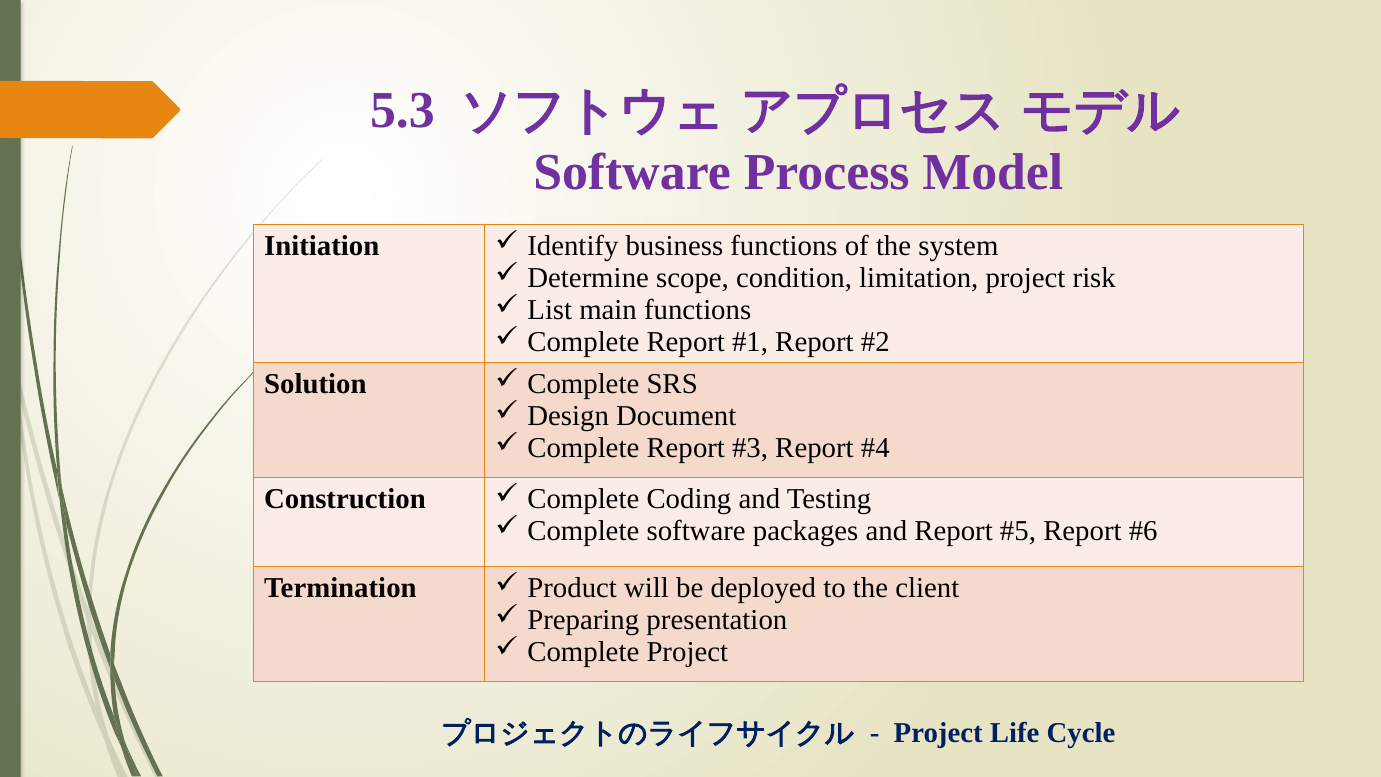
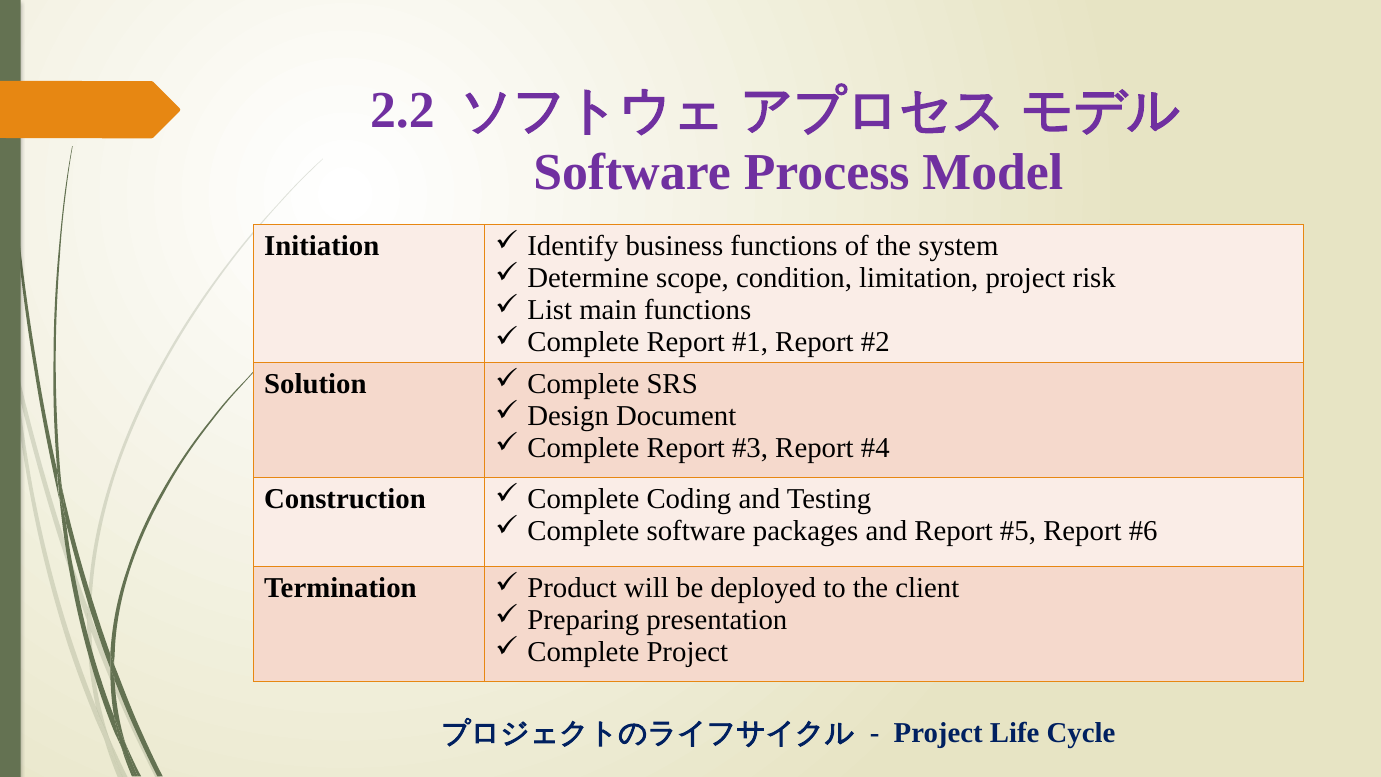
5.3: 5.3 -> 2.2
